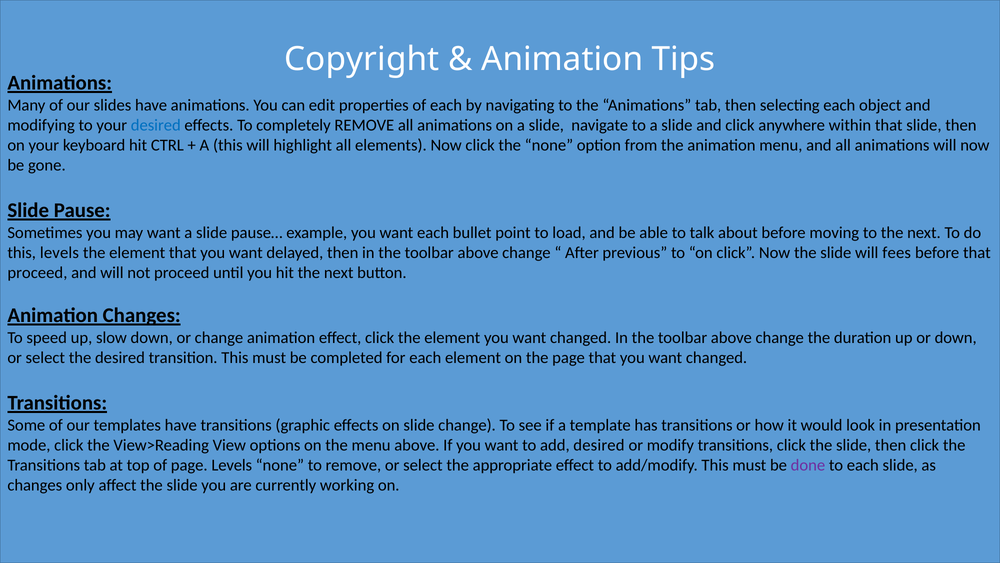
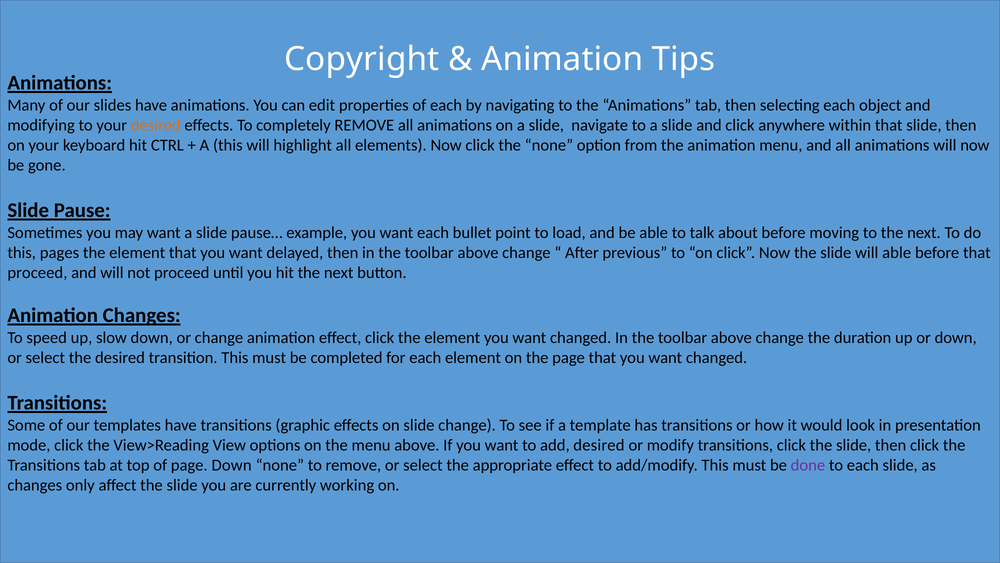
desired at (156, 125) colour: blue -> orange
this levels: levels -> pages
will fees: fees -> able
page Levels: Levels -> Down
